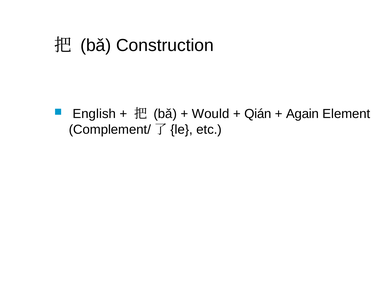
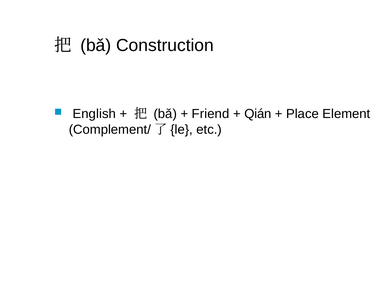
Would: Would -> Friend
Again: Again -> Place
